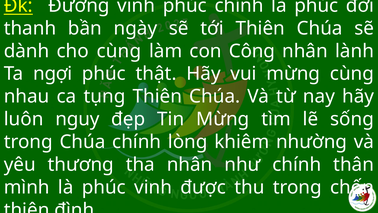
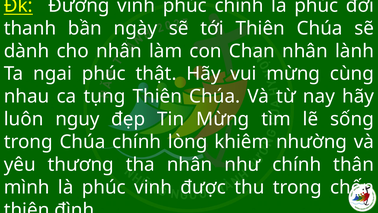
cho cùng: cùng -> nhân
Công: Công -> Chan
ngợi: ngợi -> ngai
